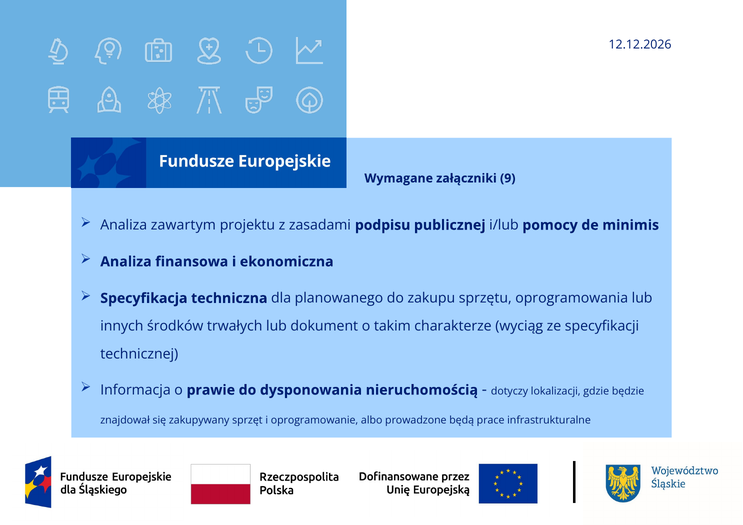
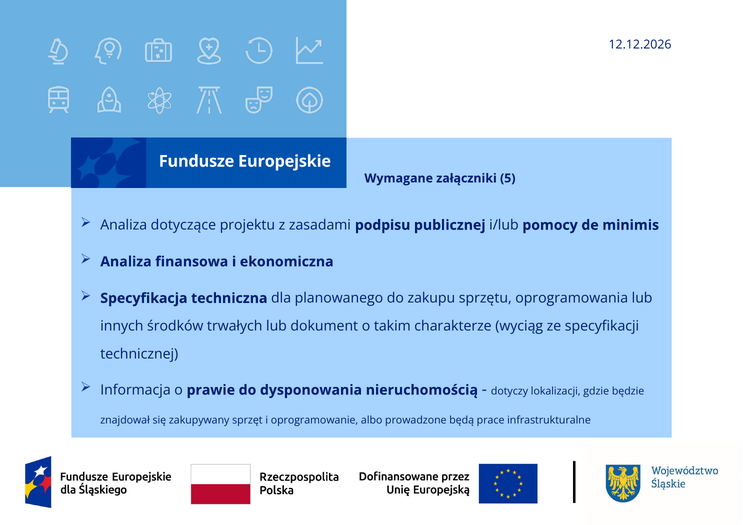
9: 9 -> 5
zawartym: zawartym -> dotyczące
